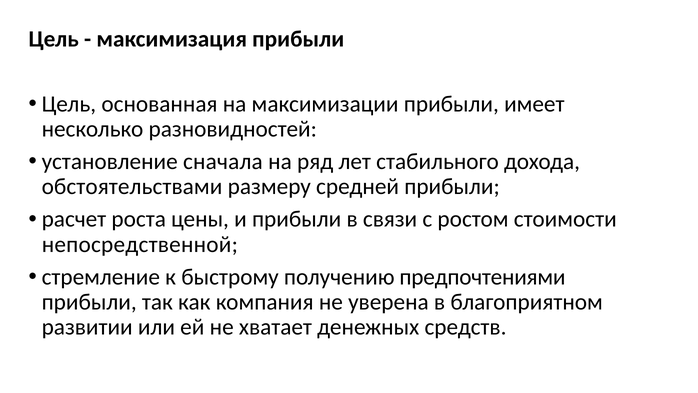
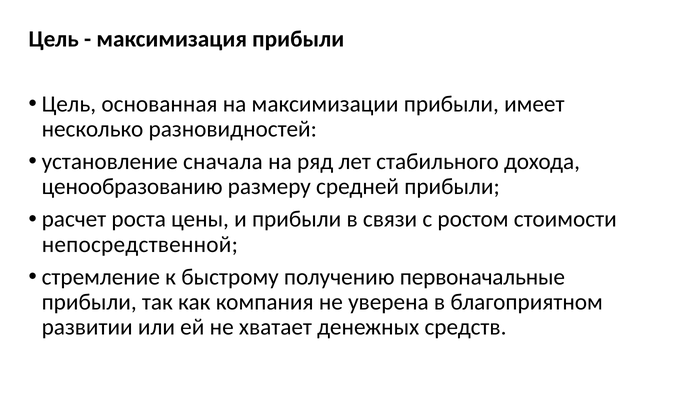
обстоятельствами: обстоятельствами -> ценообразованию
предпочтениями: предпочтениями -> первоначальные
